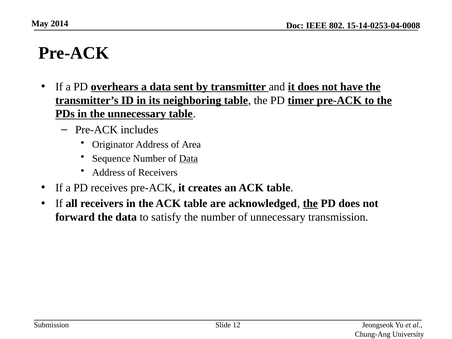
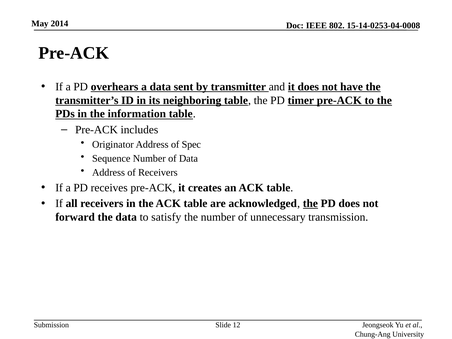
the unnecessary: unnecessary -> information
Area: Area -> Spec
Data at (188, 159) underline: present -> none
